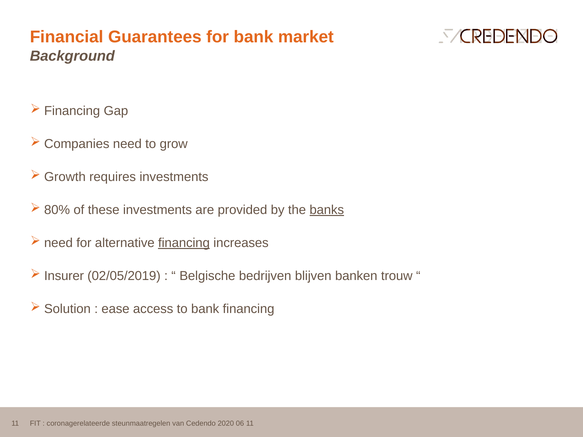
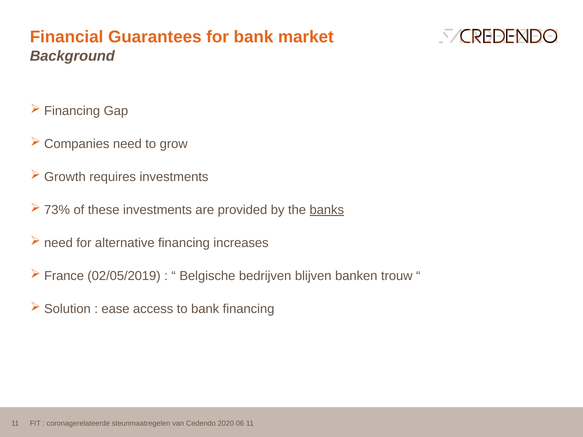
80%: 80% -> 73%
financing at (184, 243) underline: present -> none
Insurer: Insurer -> France
